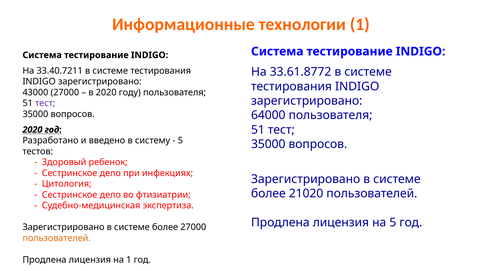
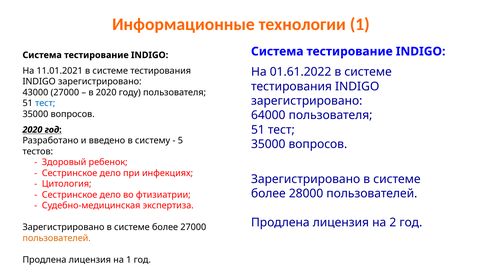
33.40.7211: 33.40.7211 -> 11.01.2021
33.61.8772: 33.61.8772 -> 01.61.2022
тест at (45, 103) colour: purple -> blue
21020: 21020 -> 28000
на 5: 5 -> 2
